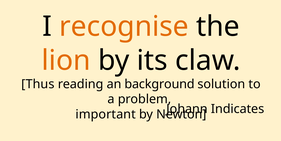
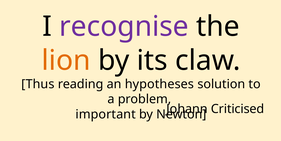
recognise colour: orange -> purple
background: background -> hypotheses
Indicates: Indicates -> Criticised
